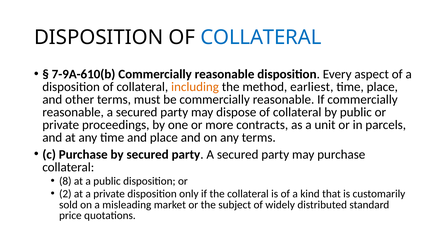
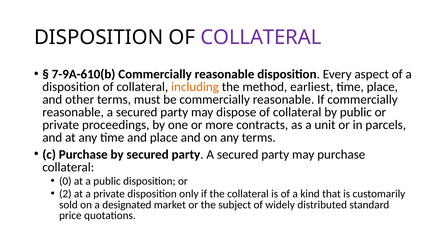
COLLATERAL at (261, 37) colour: blue -> purple
8: 8 -> 0
misleading: misleading -> designated
